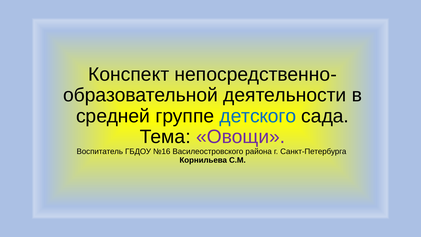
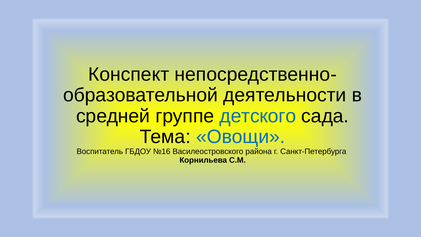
Овощи colour: purple -> blue
